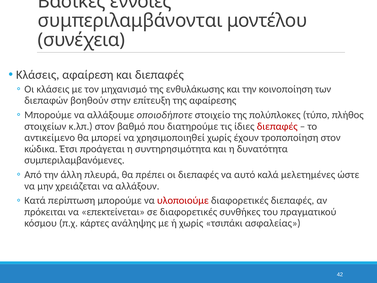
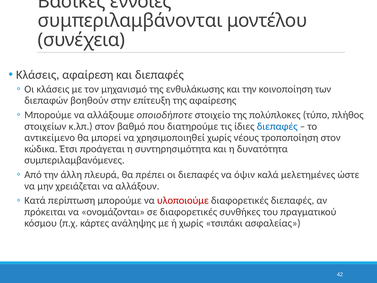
διεπαφές at (277, 126) colour: red -> blue
έχουν: έχουν -> νέους
αυτό: αυτό -> όψιν
επεκτείνεται: επεκτείνεται -> ονομάζονται
